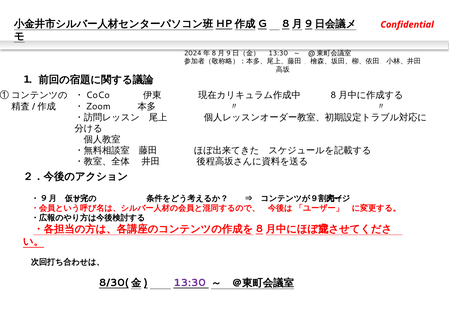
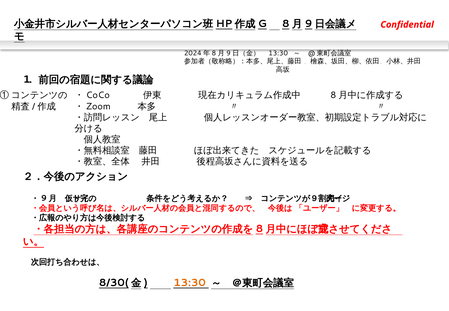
13:30 at (190, 283) colour: purple -> orange
